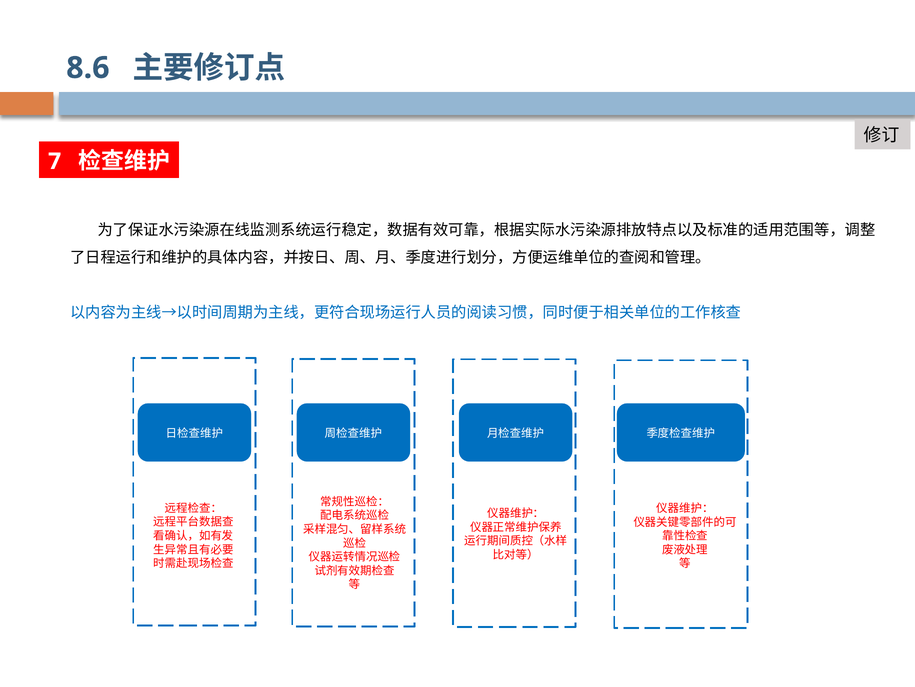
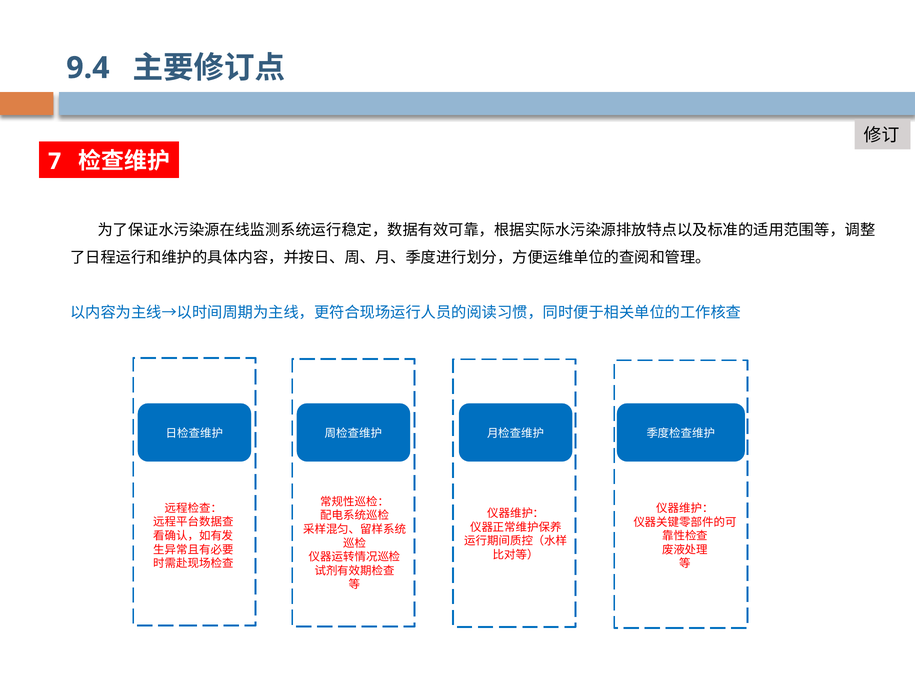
8.6: 8.6 -> 9.4
